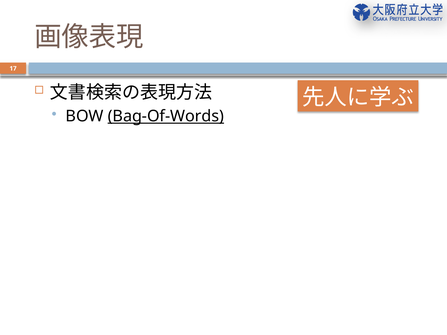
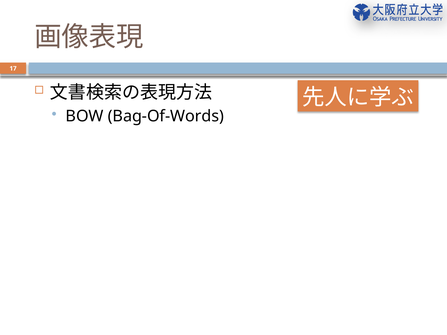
Bag-Of-Words underline: present -> none
